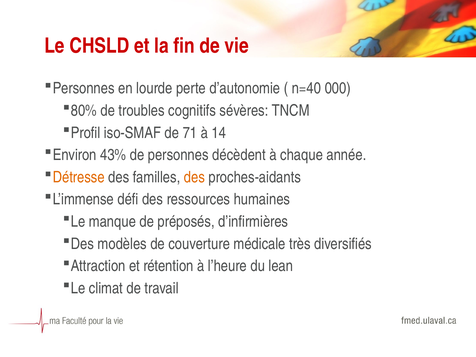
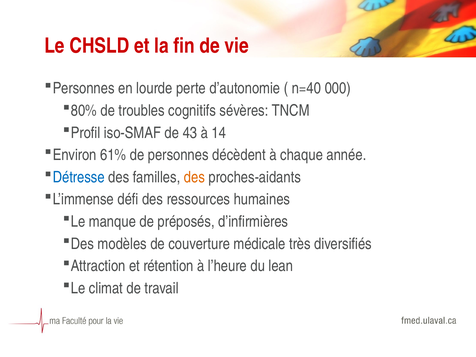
71: 71 -> 43
43%: 43% -> 61%
Détresse colour: orange -> blue
